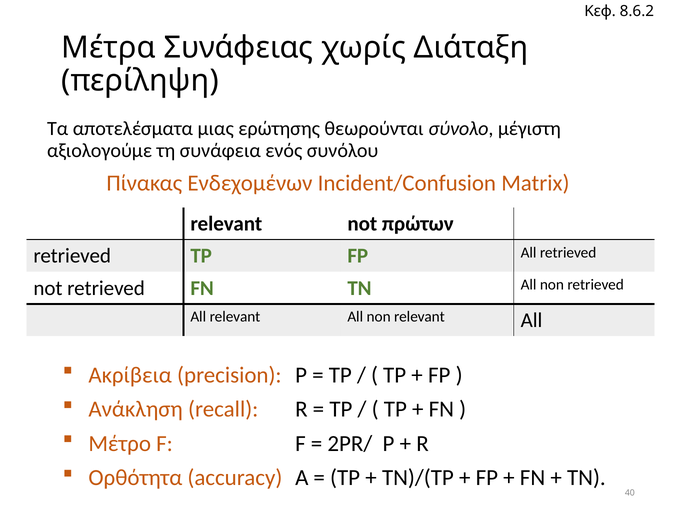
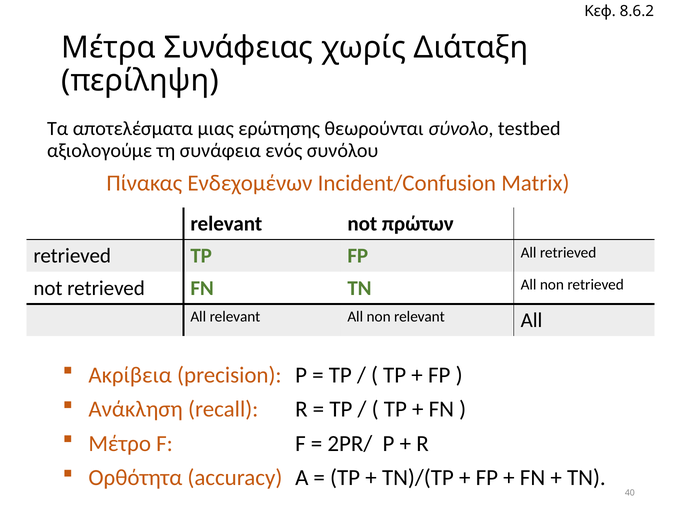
μέγιστη: μέγιστη -> testbed
